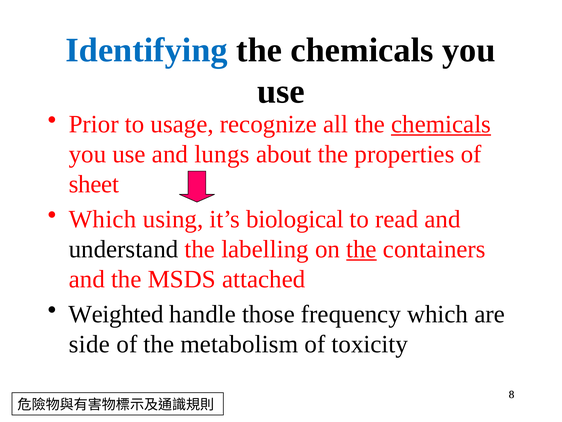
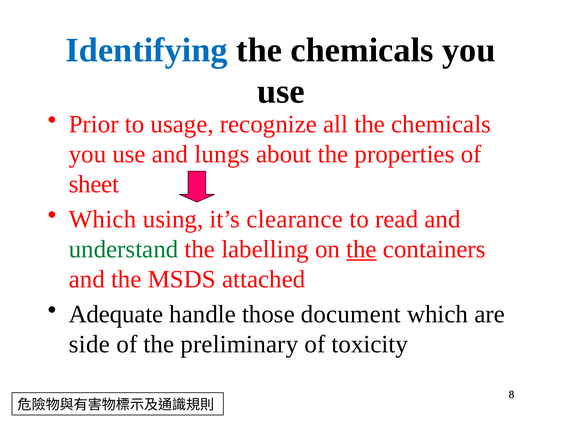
chemicals at (441, 124) underline: present -> none
biological: biological -> clearance
understand colour: black -> green
Weighted: Weighted -> Adequate
frequency: frequency -> document
metabolism: metabolism -> preliminary
